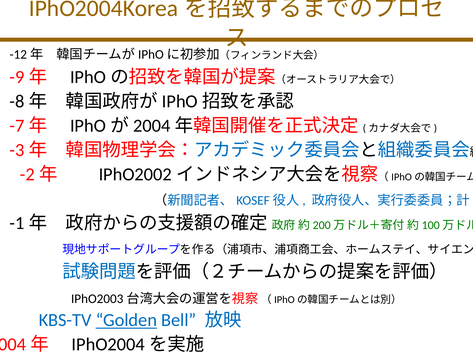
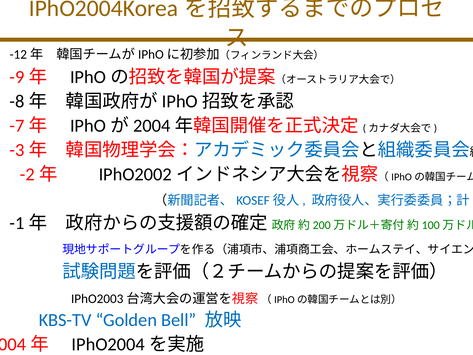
Golden underline: present -> none
